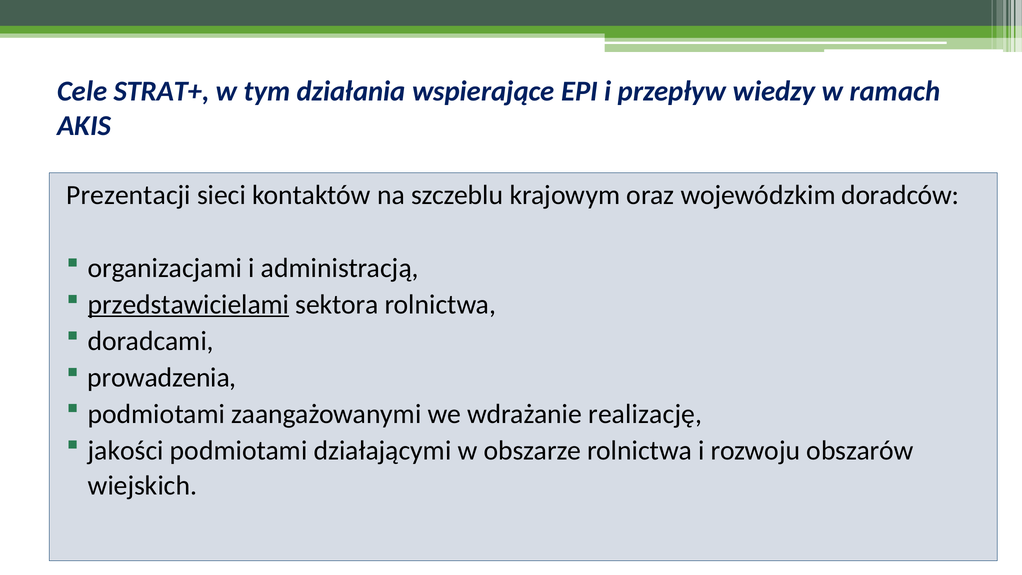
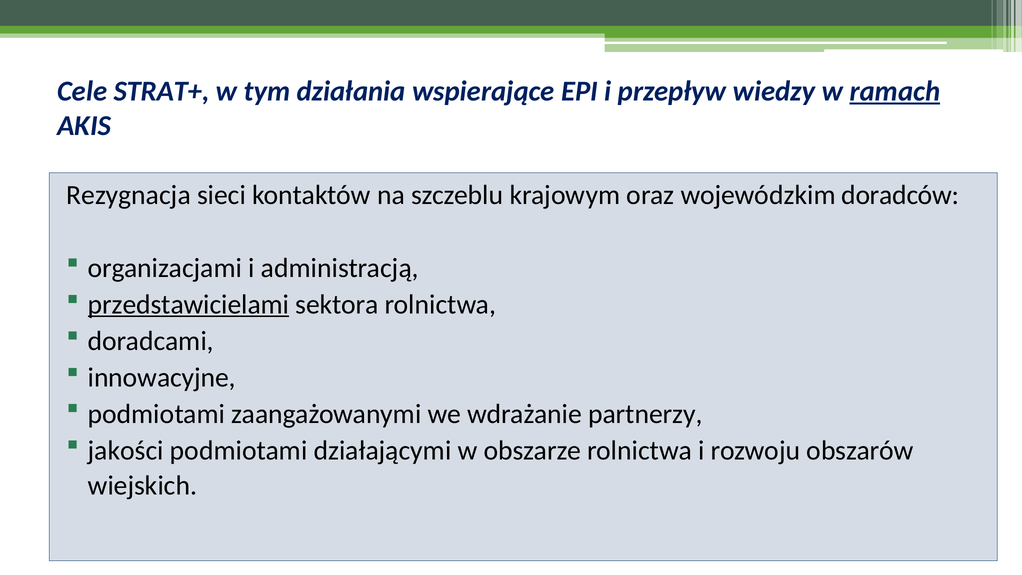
ramach underline: none -> present
Prezentacji: Prezentacji -> Rezygnacja
prowadzenia: prowadzenia -> innowacyjne
realizację: realizację -> partnerzy
